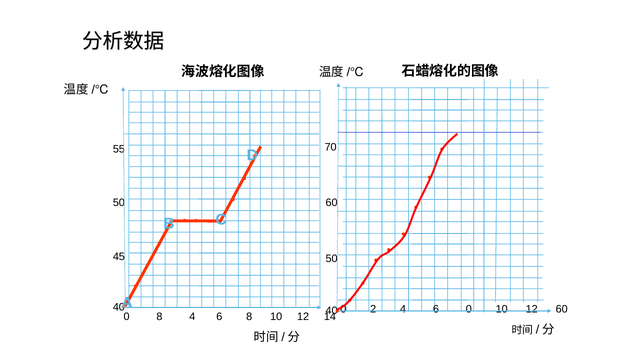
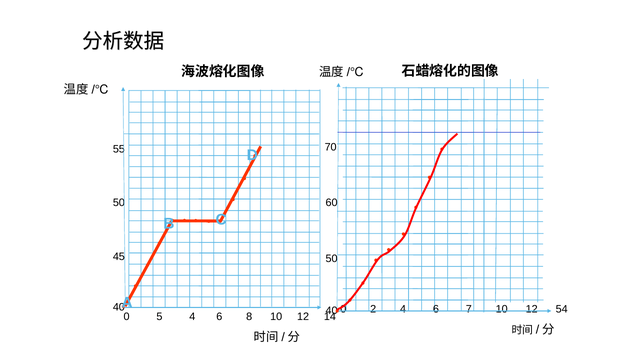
0 at (469, 309): 0 -> 7
12 60: 60 -> 54
0 8: 8 -> 5
